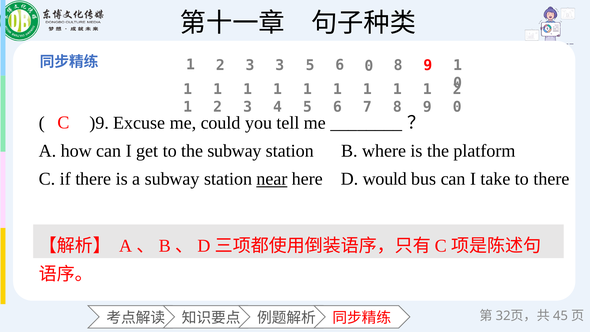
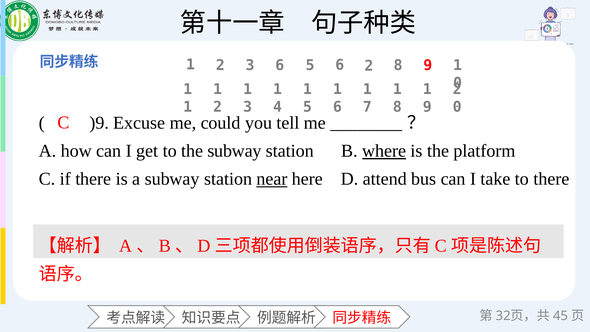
3 3: 3 -> 6
6 0: 0 -> 2
where underline: none -> present
would: would -> attend
